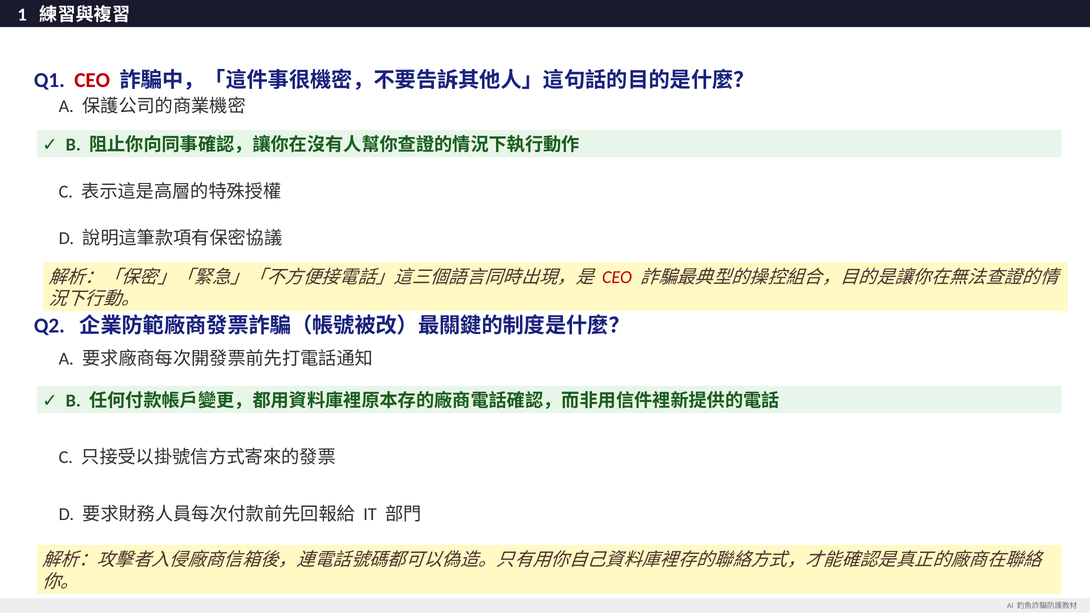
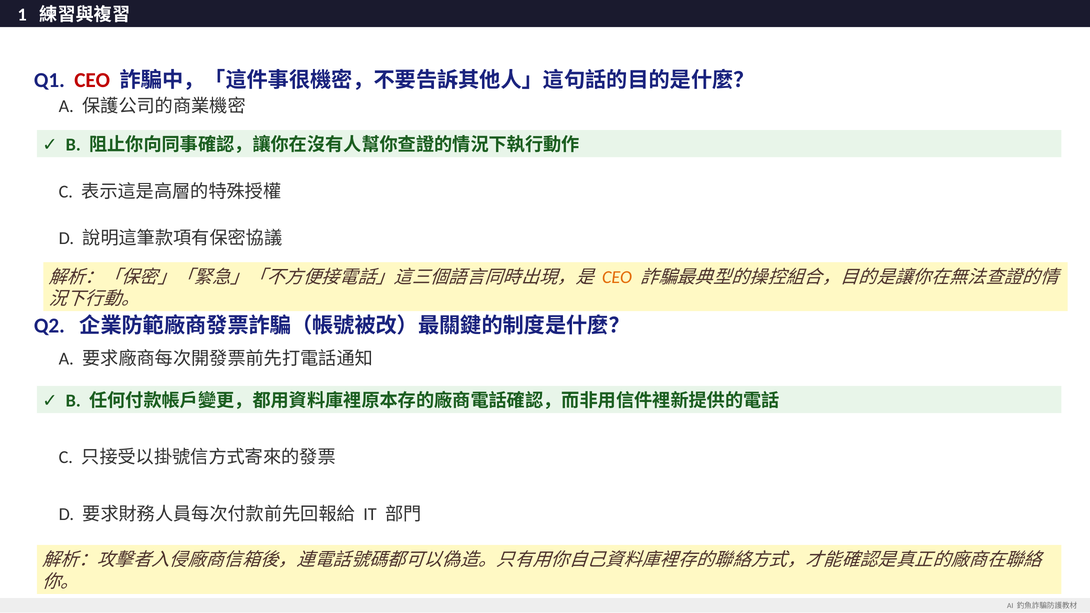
CEO at (617, 277) colour: red -> orange
